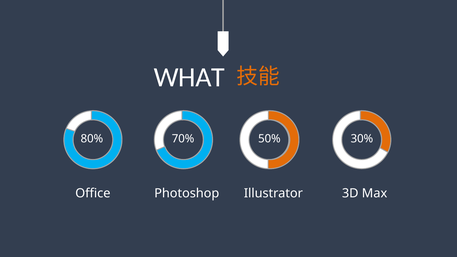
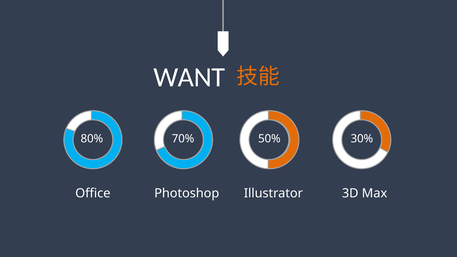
WHAT: WHAT -> WANT
